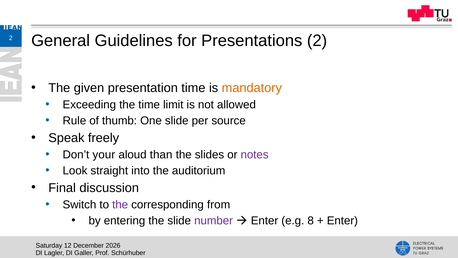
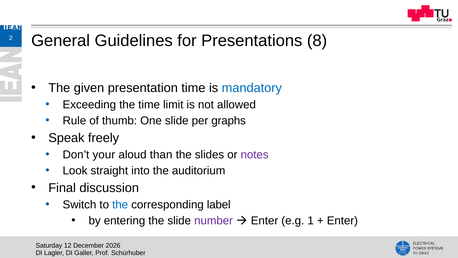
Presentations 2: 2 -> 8
mandatory colour: orange -> blue
source: source -> graphs
the at (120, 204) colour: purple -> blue
from: from -> label
8: 8 -> 1
